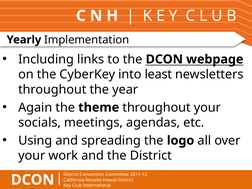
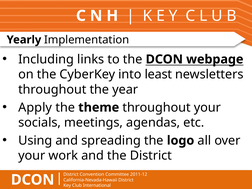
Again: Again -> Apply
